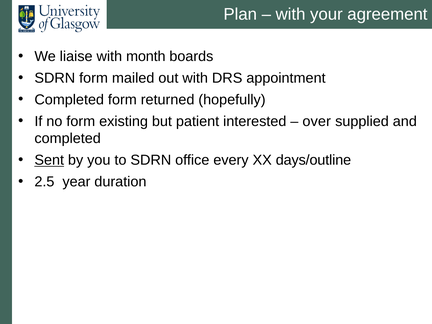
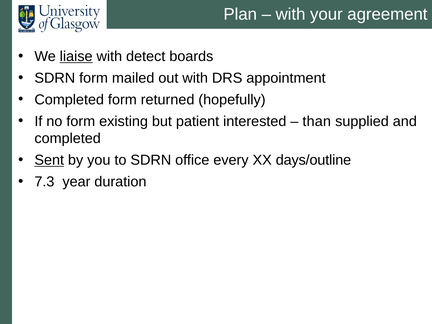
liaise underline: none -> present
month: month -> detect
over: over -> than
2.5: 2.5 -> 7.3
